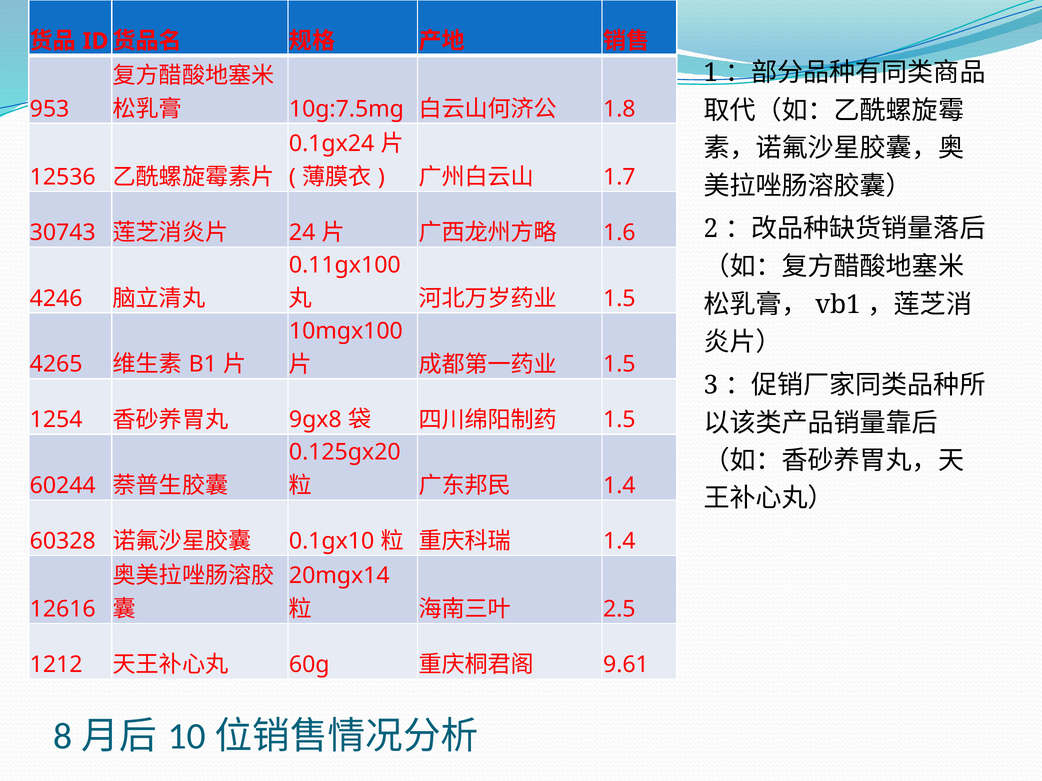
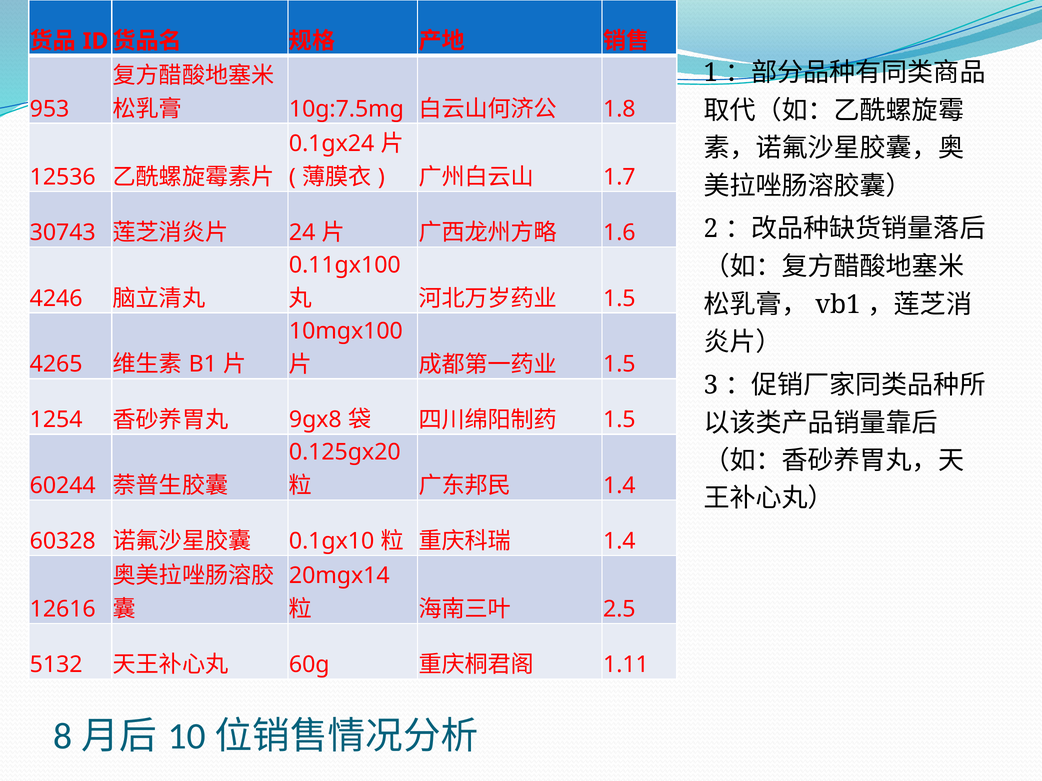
1212: 1212 -> 5132
9.61: 9.61 -> 1.11
